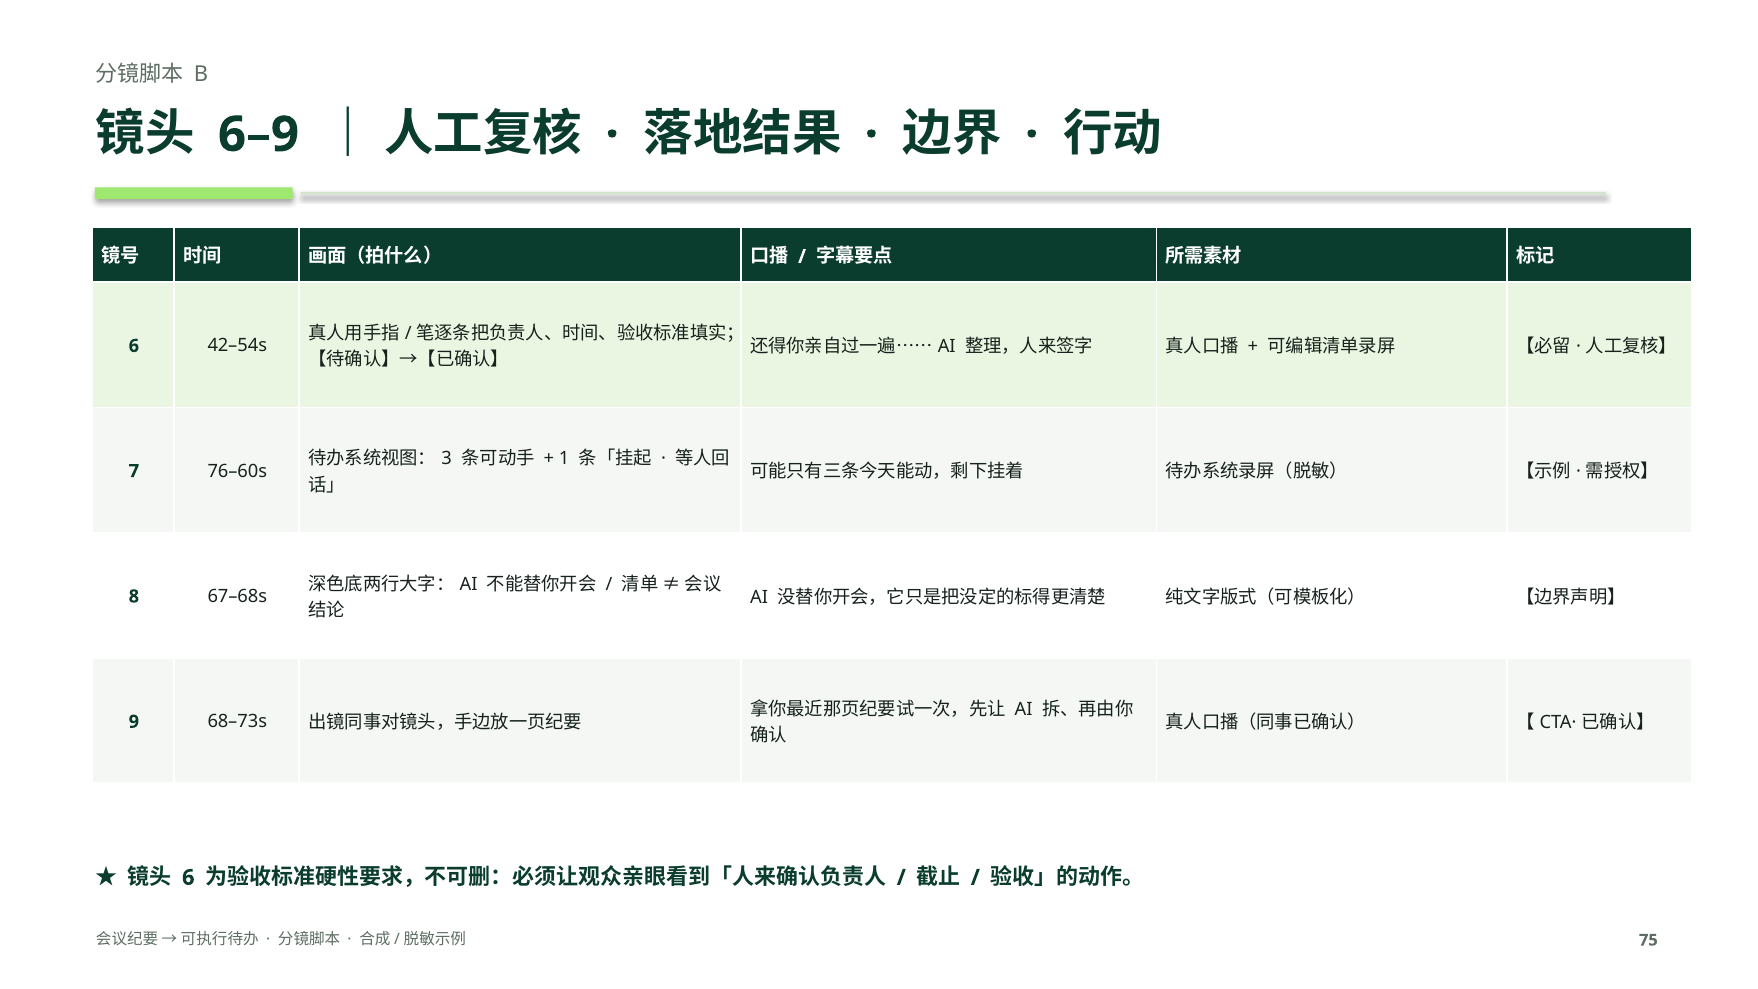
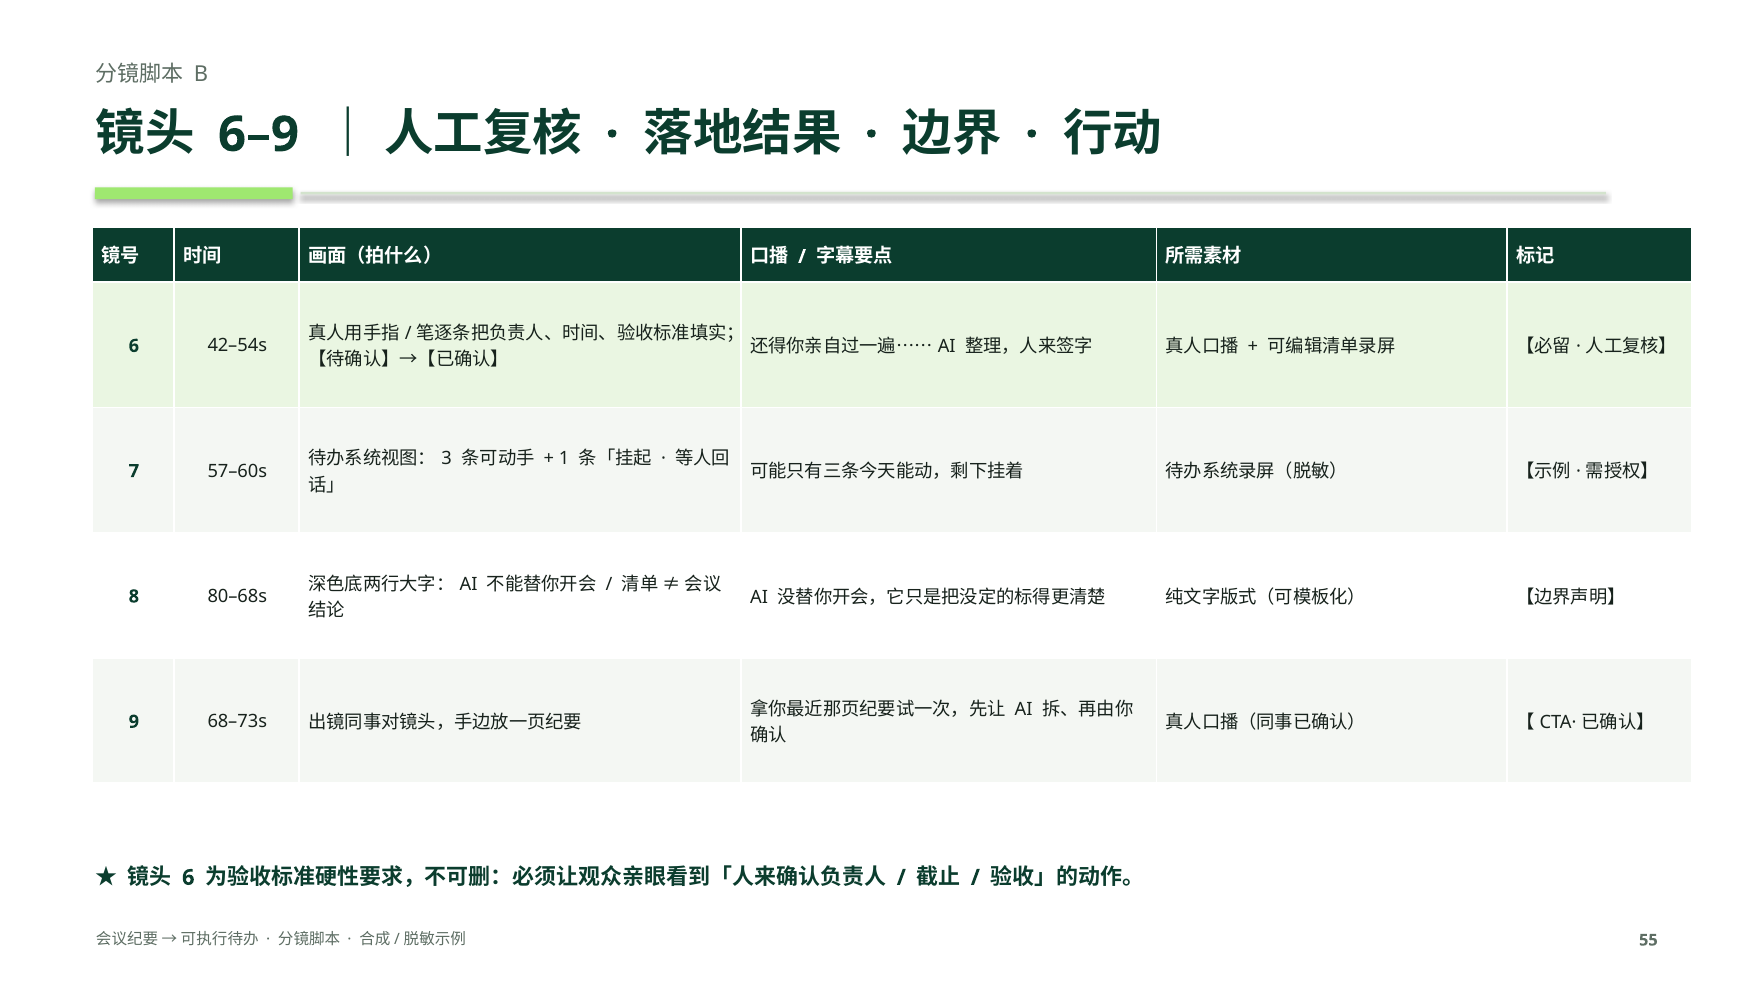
76–60s: 76–60s -> 57–60s
67–68s: 67–68s -> 80–68s
75: 75 -> 55
